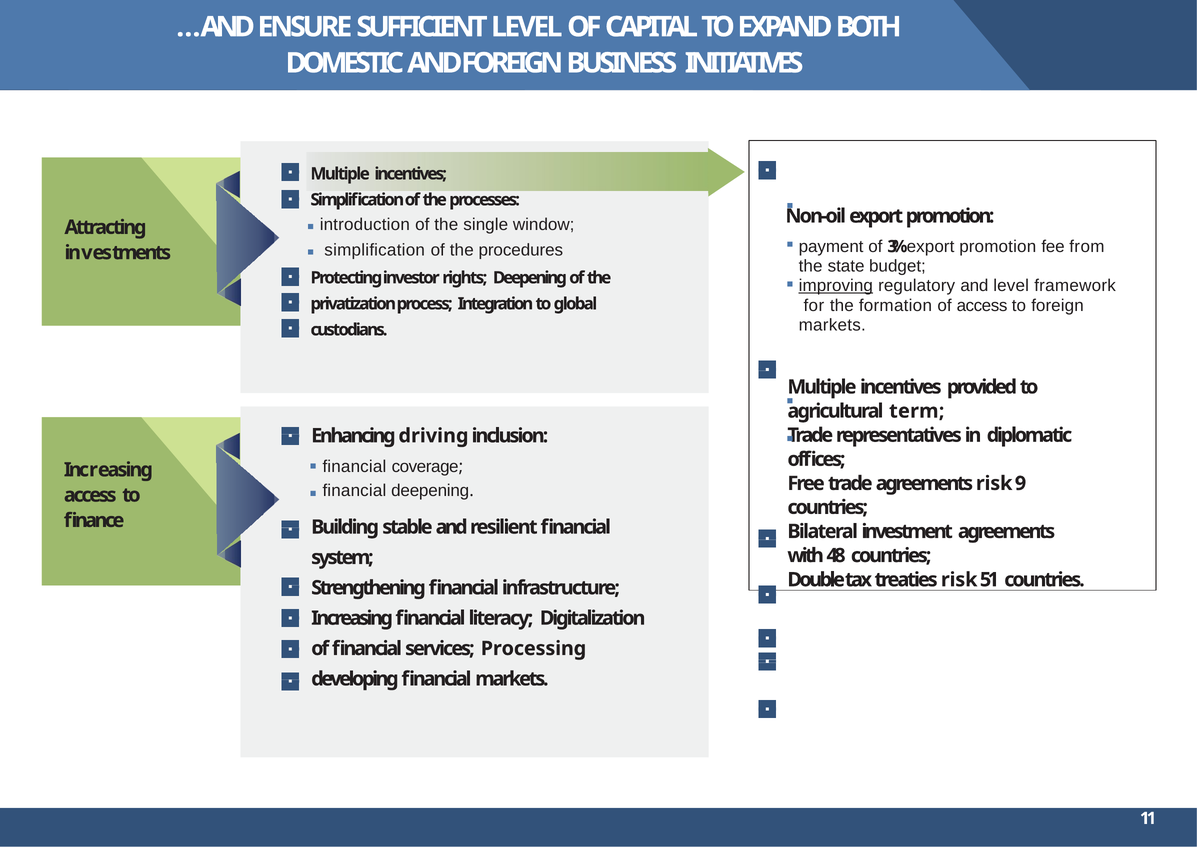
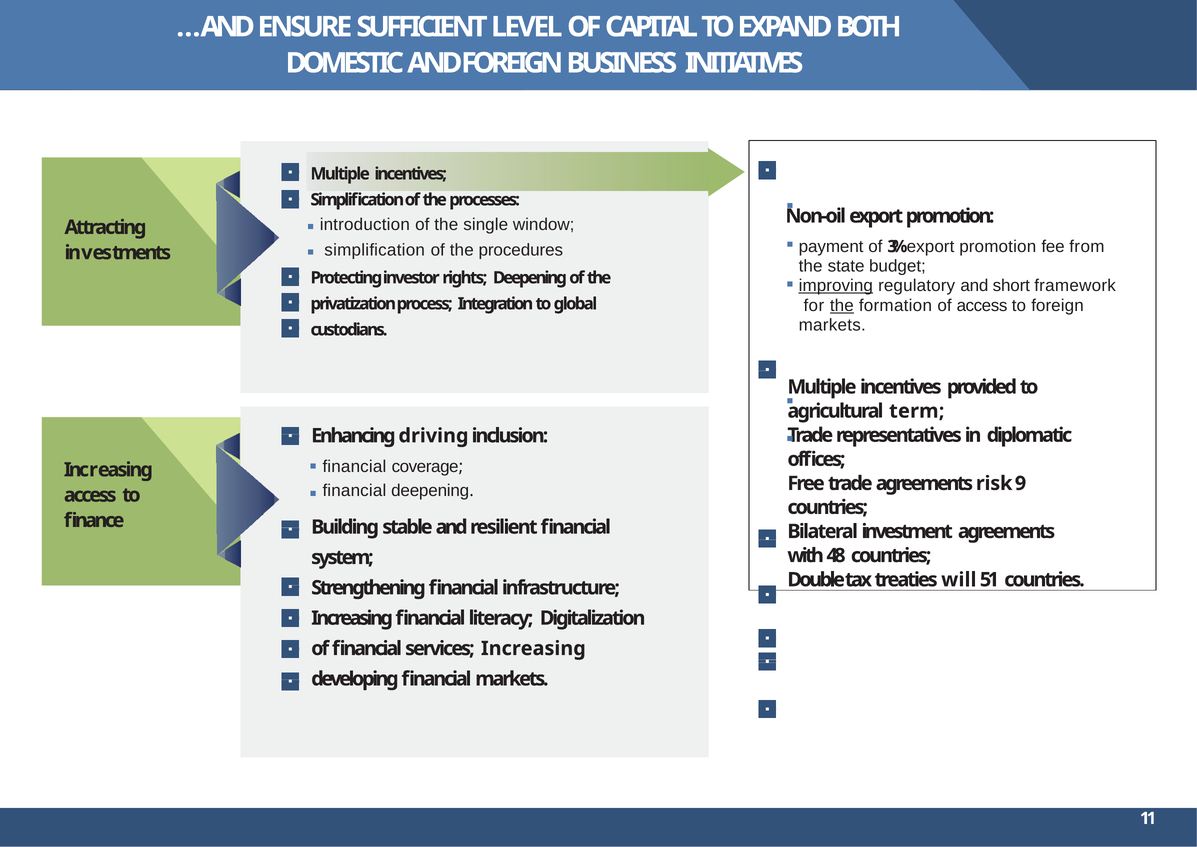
and level: level -> short
the at (842, 305) underline: none -> present
treaties risk: risk -> will
services Processing: Processing -> Increasing
